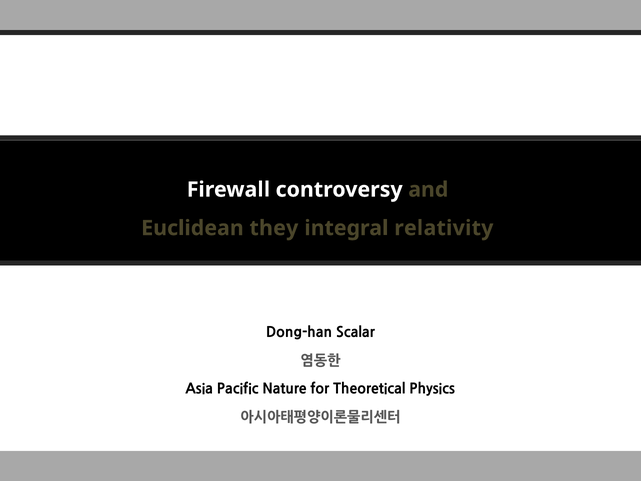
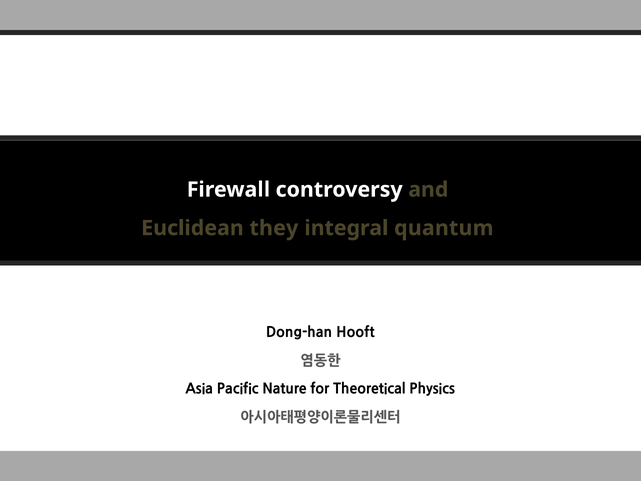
relativity: relativity -> quantum
Scalar: Scalar -> Hooft
